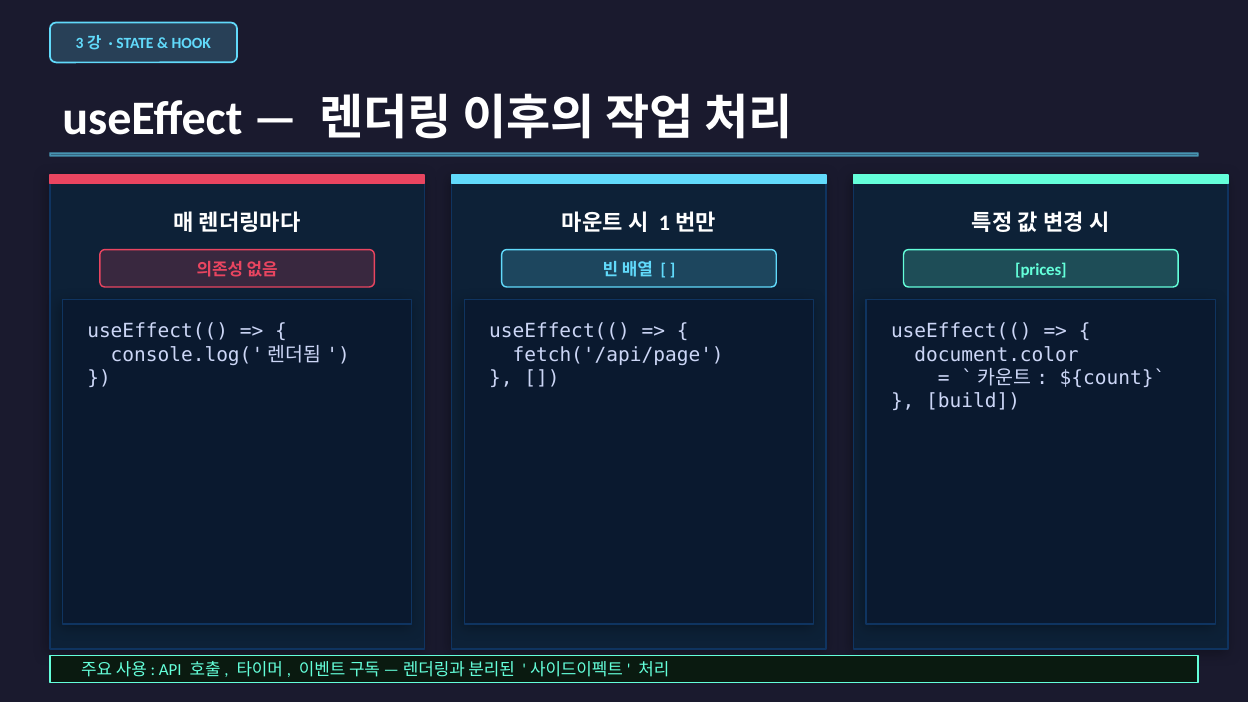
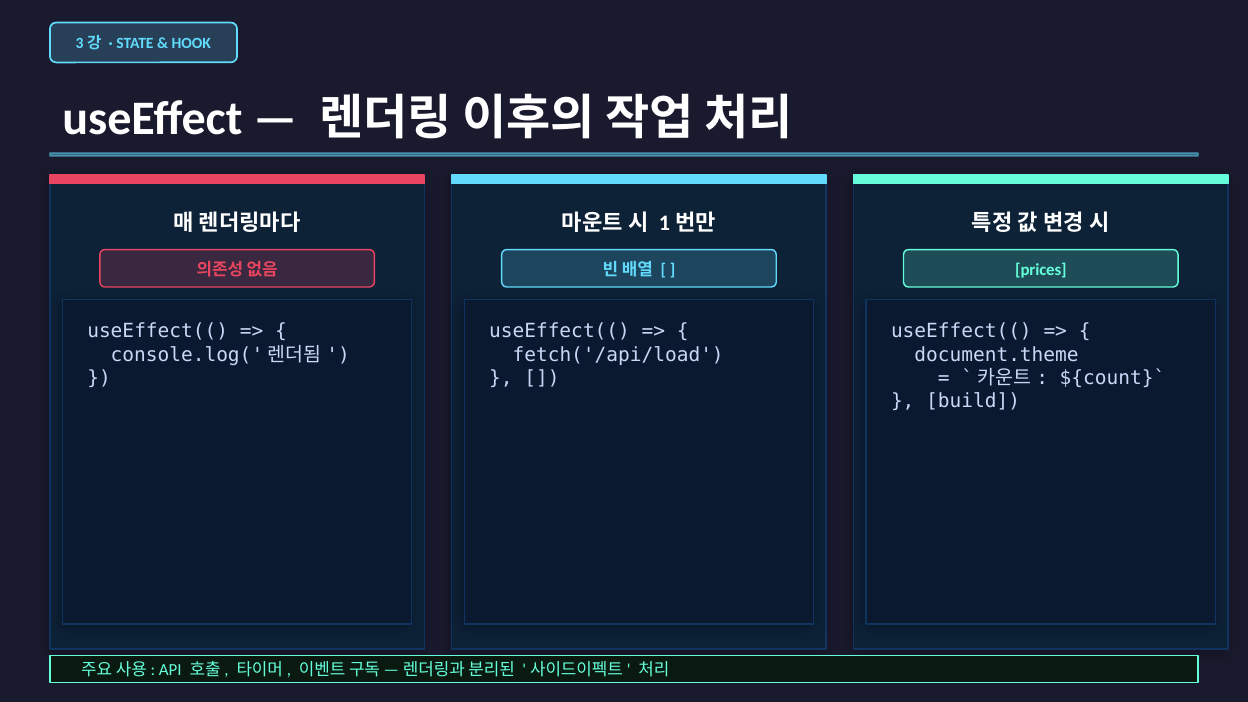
fetch('/api/page: fetch('/api/page -> fetch('/api/load
document.color: document.color -> document.theme
